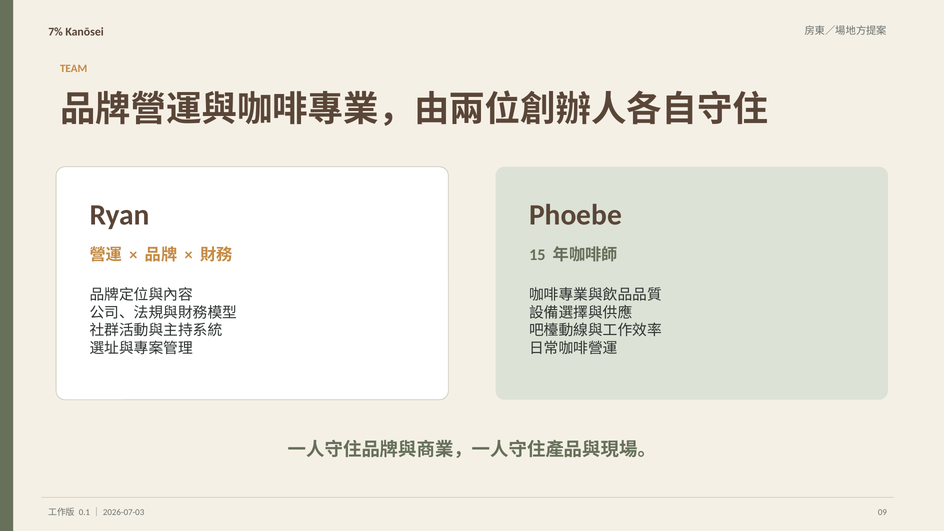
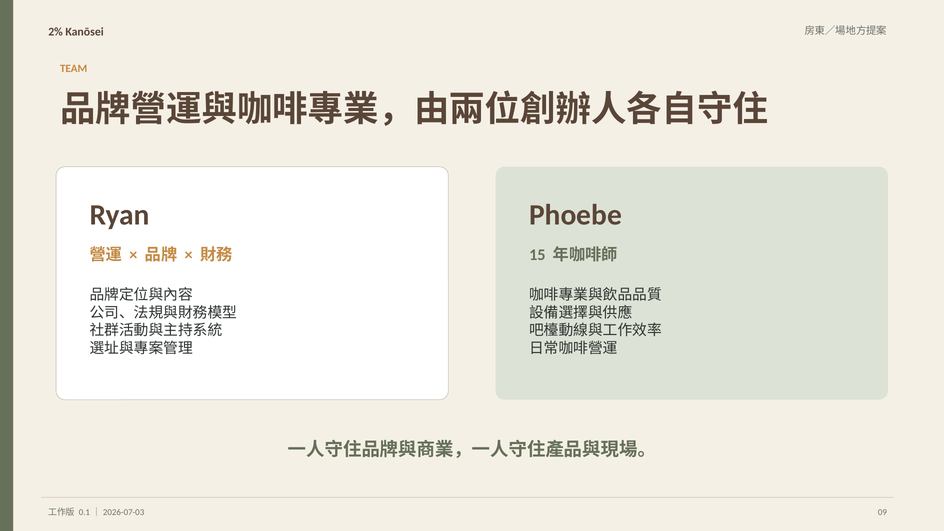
7%: 7% -> 2%
